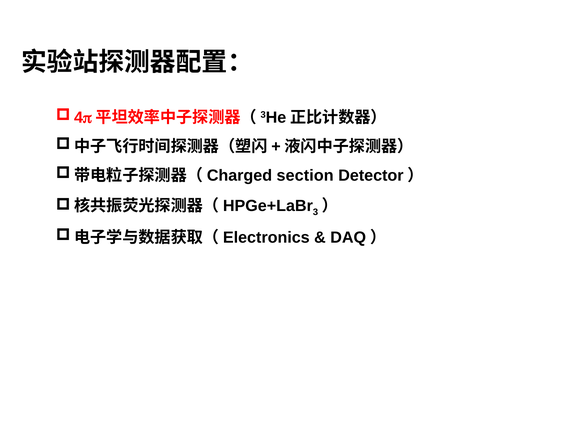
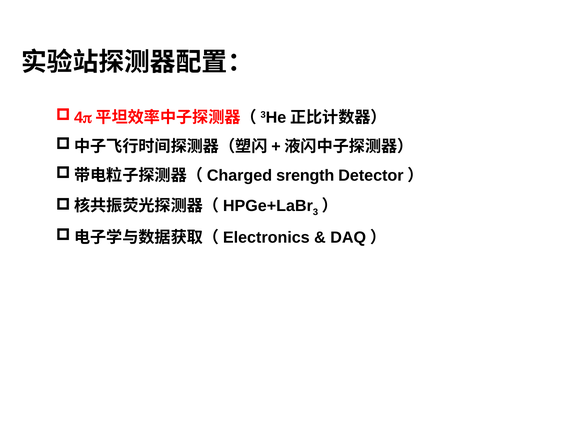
section: section -> srength
